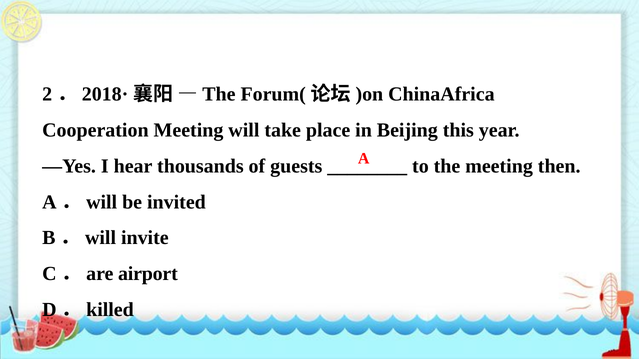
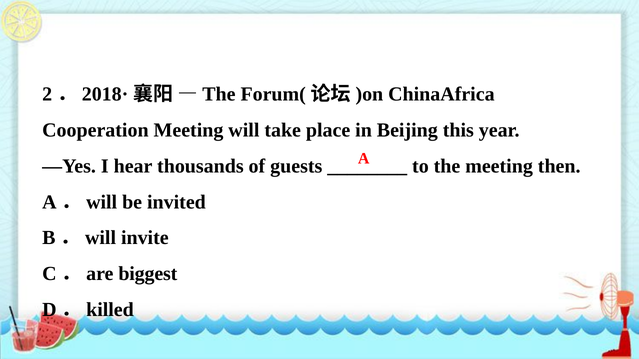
airport: airport -> biggest
